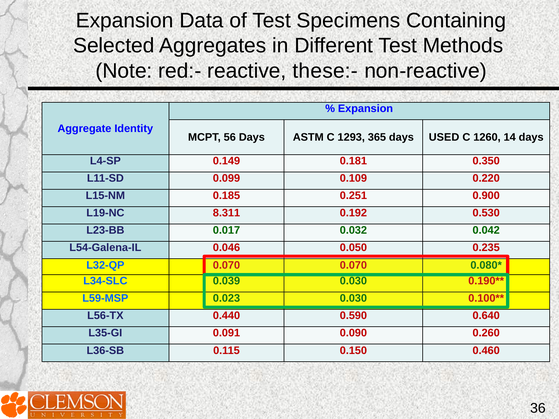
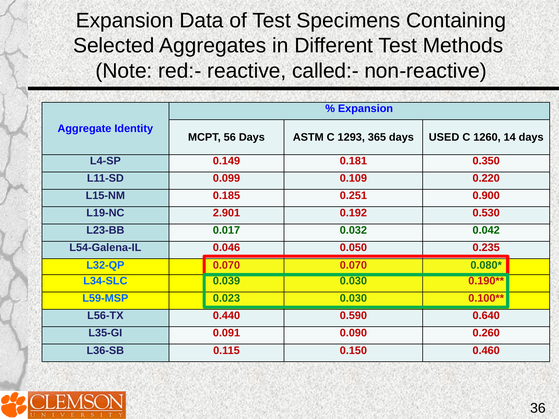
these:-: these:- -> called:-
8.311: 8.311 -> 2.901
